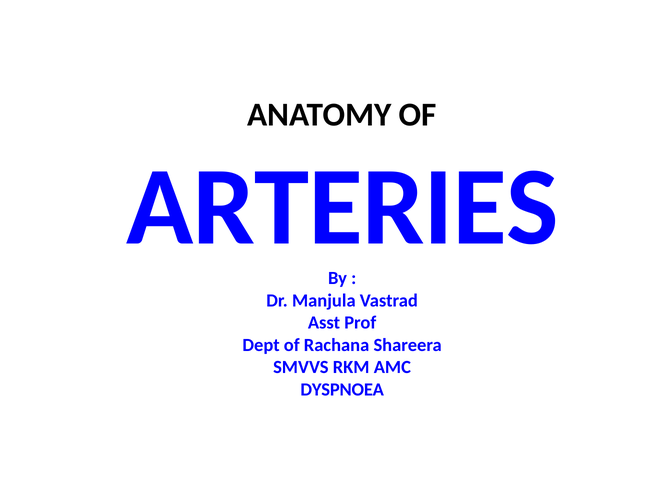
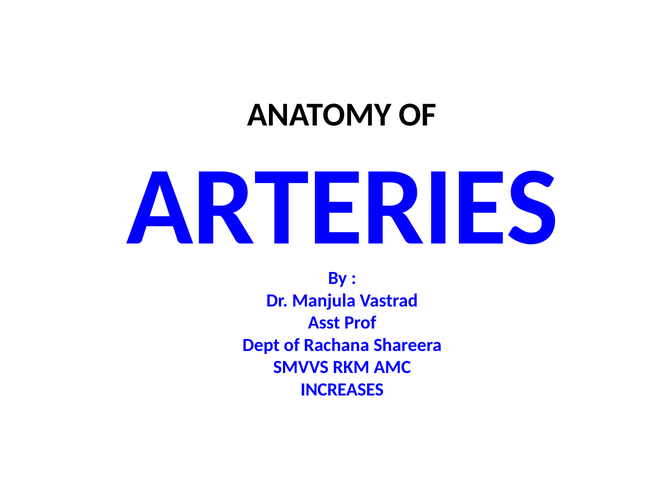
DYSPNOEA: DYSPNOEA -> INCREASES
